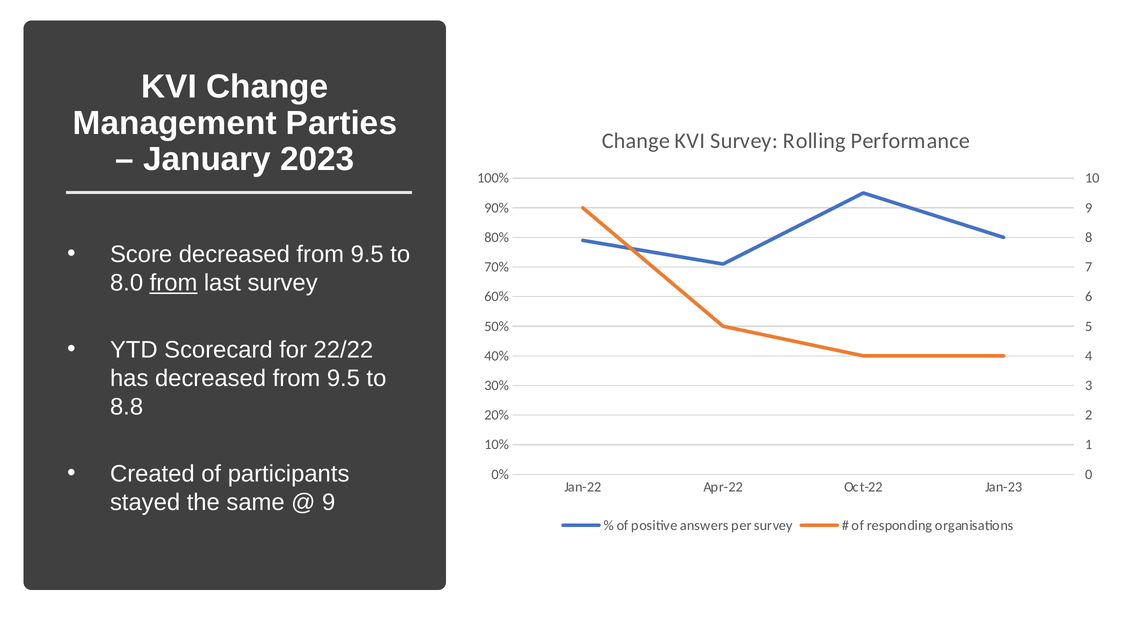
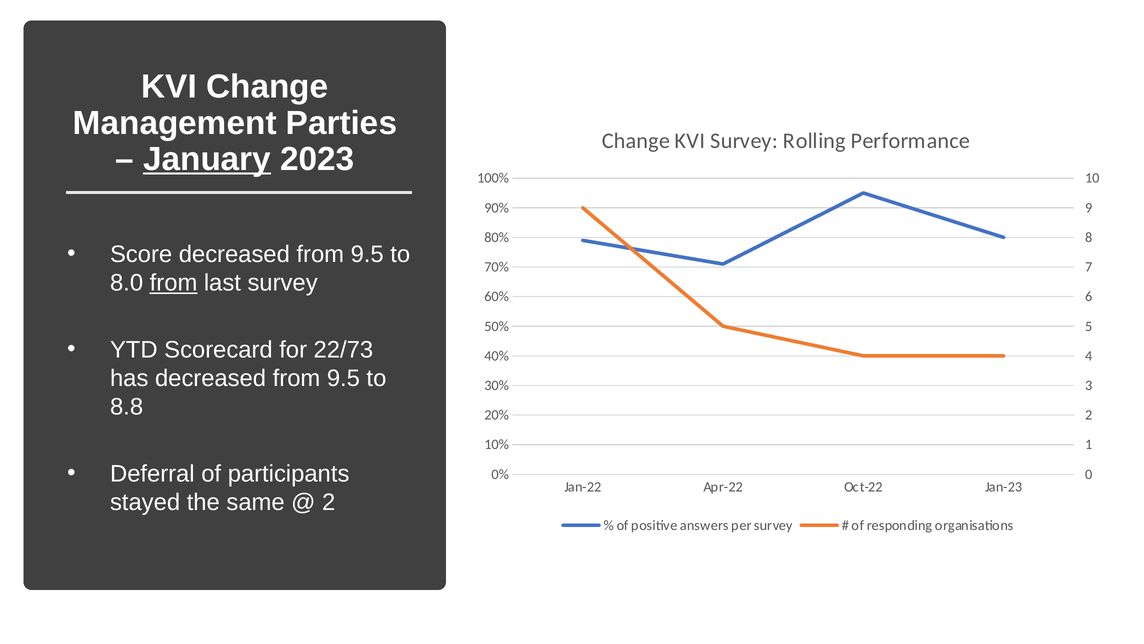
January underline: none -> present
22/22: 22/22 -> 22/73
Created: Created -> Deferral
9 at (329, 502): 9 -> 2
